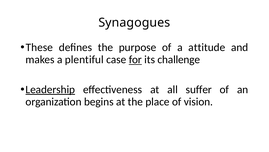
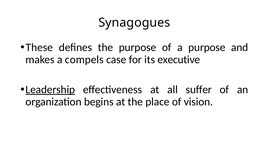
a attitude: attitude -> purpose
plentiful: plentiful -> compels
for underline: present -> none
challenge: challenge -> executive
